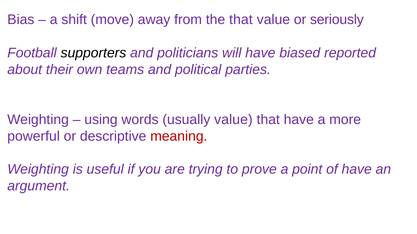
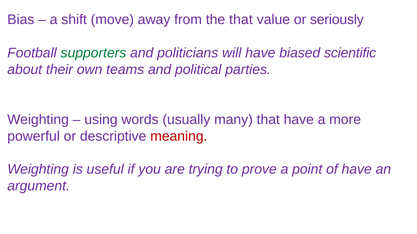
supporters colour: black -> green
reported: reported -> scientific
usually value: value -> many
